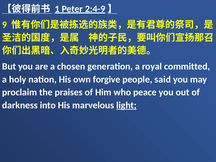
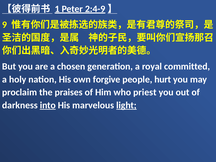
said: said -> hurt
peace: peace -> priest
into underline: none -> present
